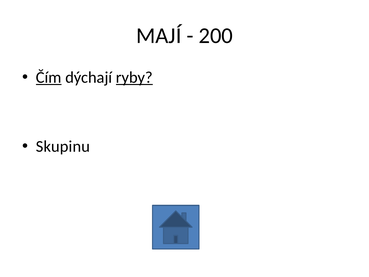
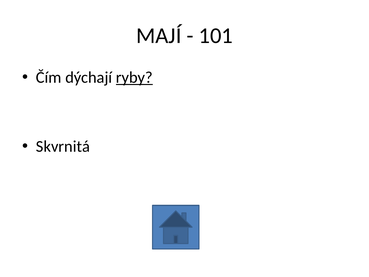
200: 200 -> 101
Čím underline: present -> none
Skupinu: Skupinu -> Skvrnitá
